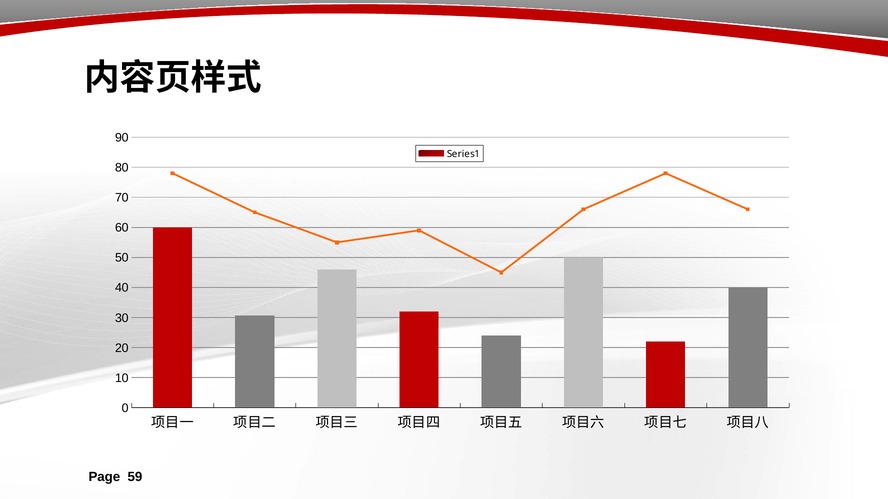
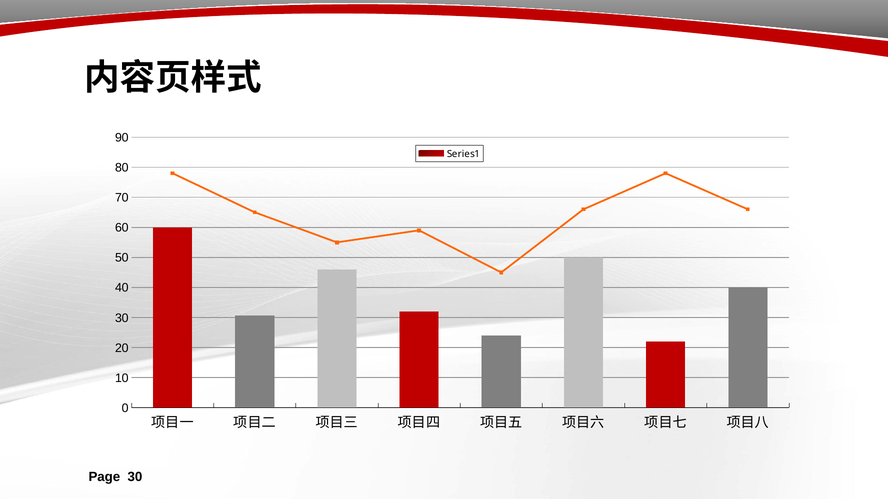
59 at (135, 477): 59 -> 30
